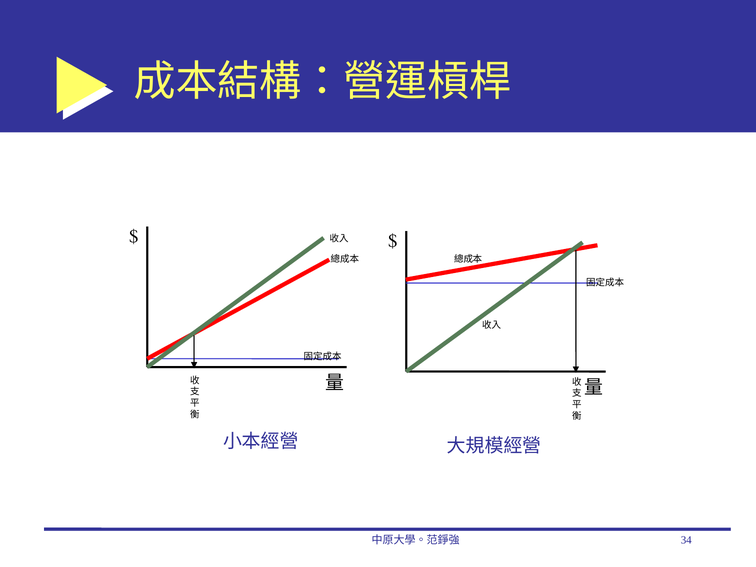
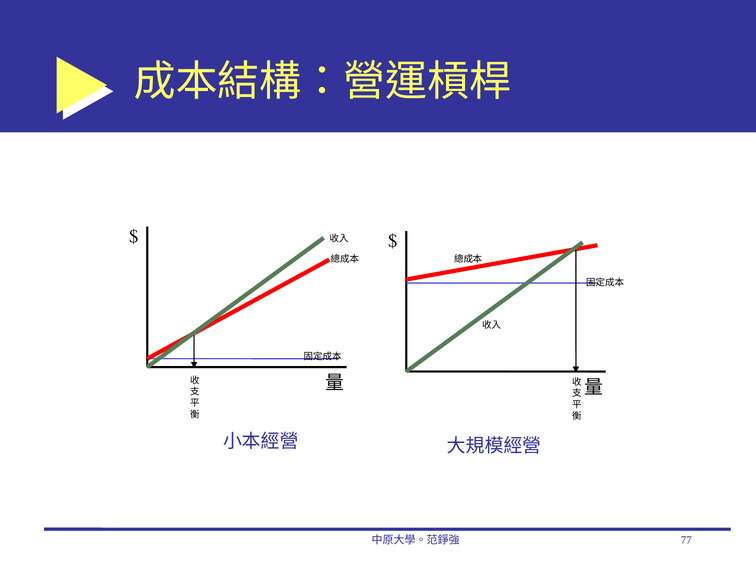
34: 34 -> 77
